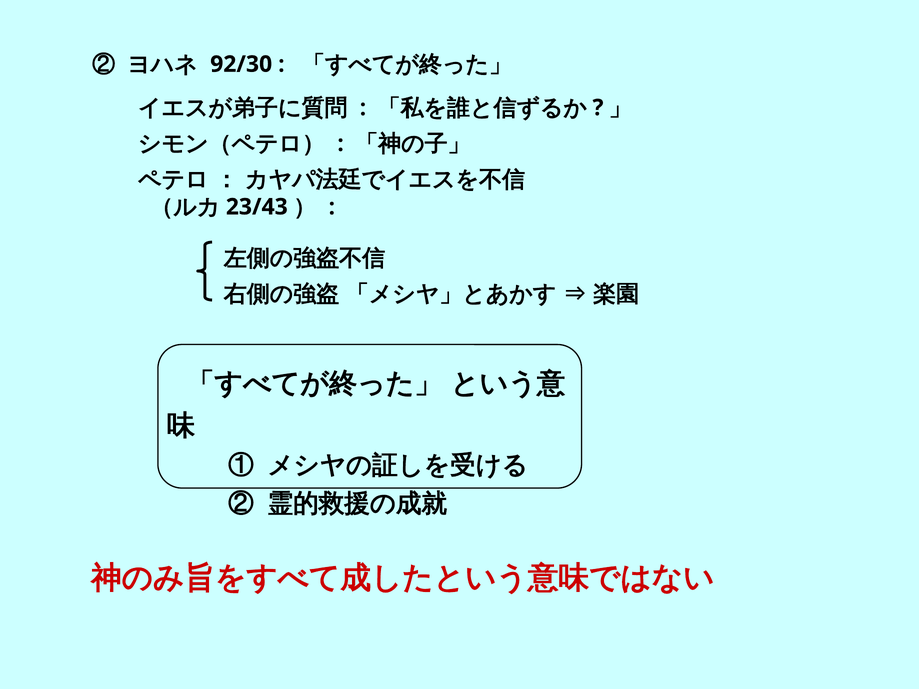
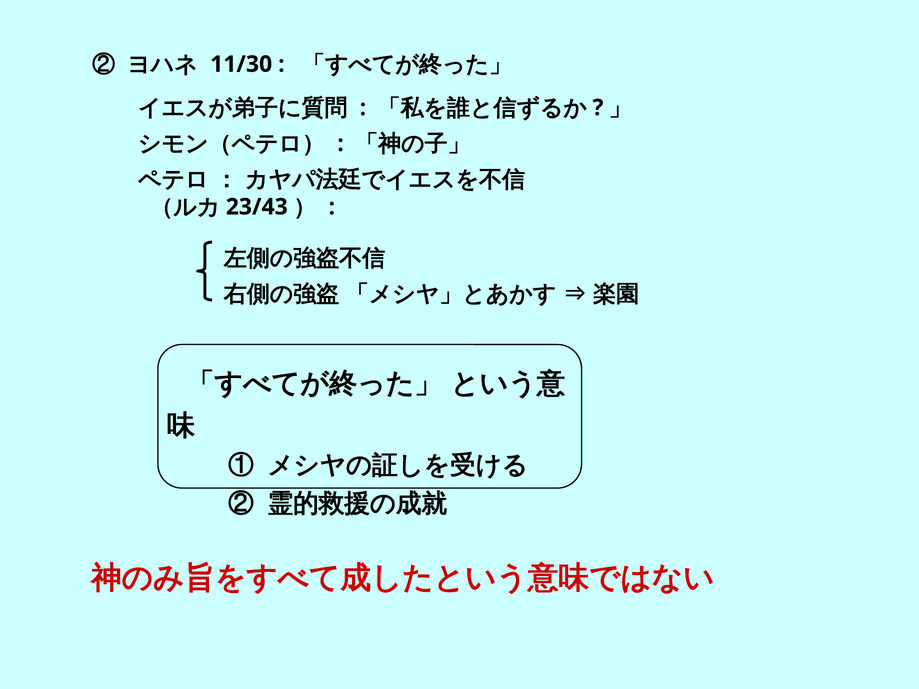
92/30: 92/30 -> 11/30
